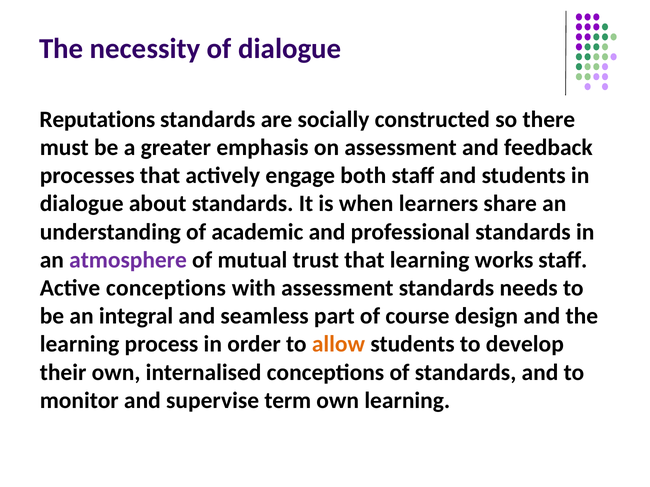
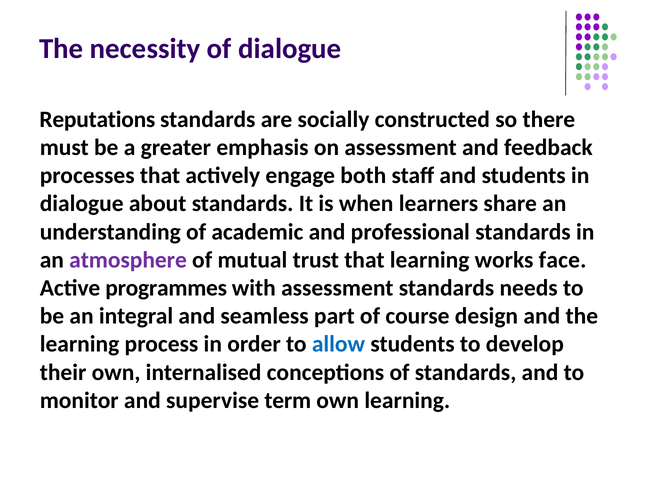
works staff: staff -> face
Active conceptions: conceptions -> programmes
allow colour: orange -> blue
